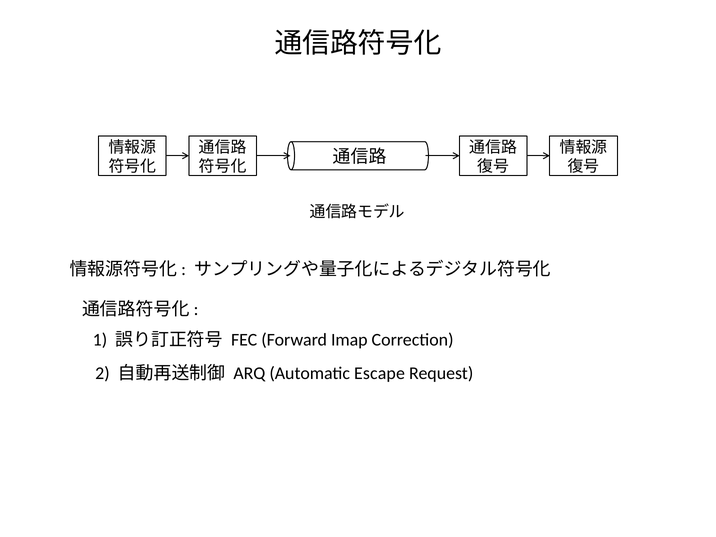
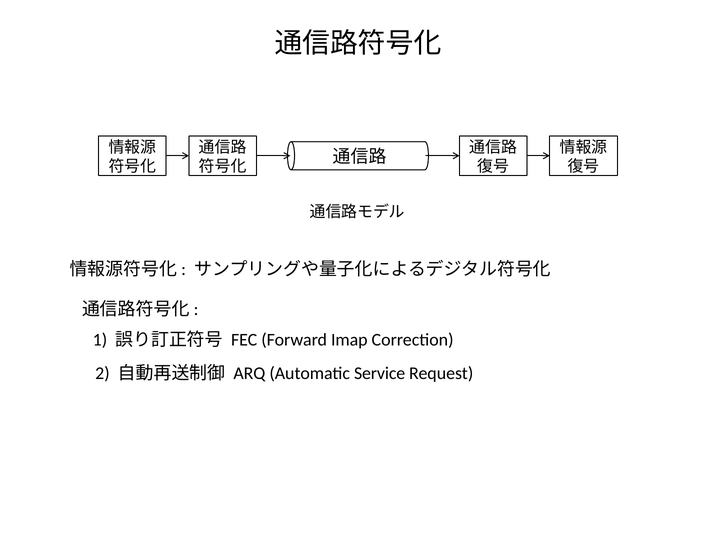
Escape: Escape -> Service
